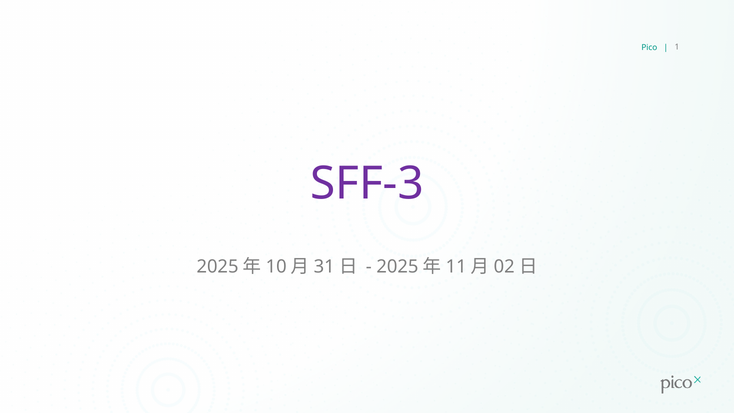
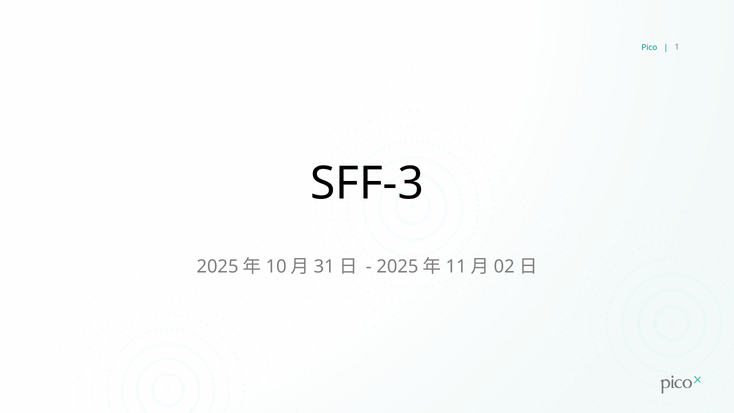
SFF-3 colour: purple -> black
